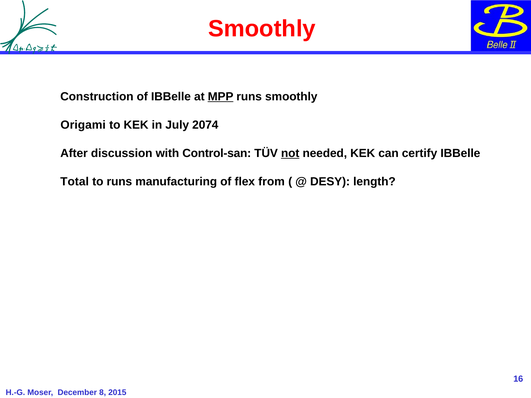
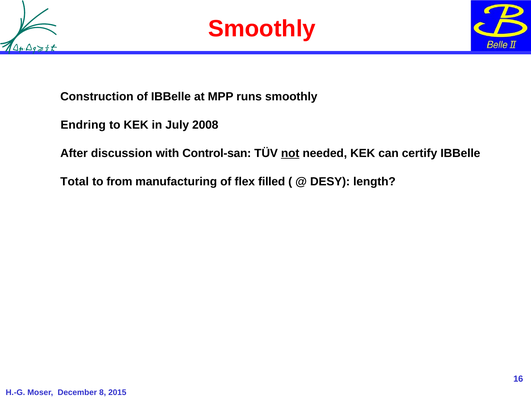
MPP underline: present -> none
Origami: Origami -> Endring
2074: 2074 -> 2008
to runs: runs -> from
from: from -> filled
